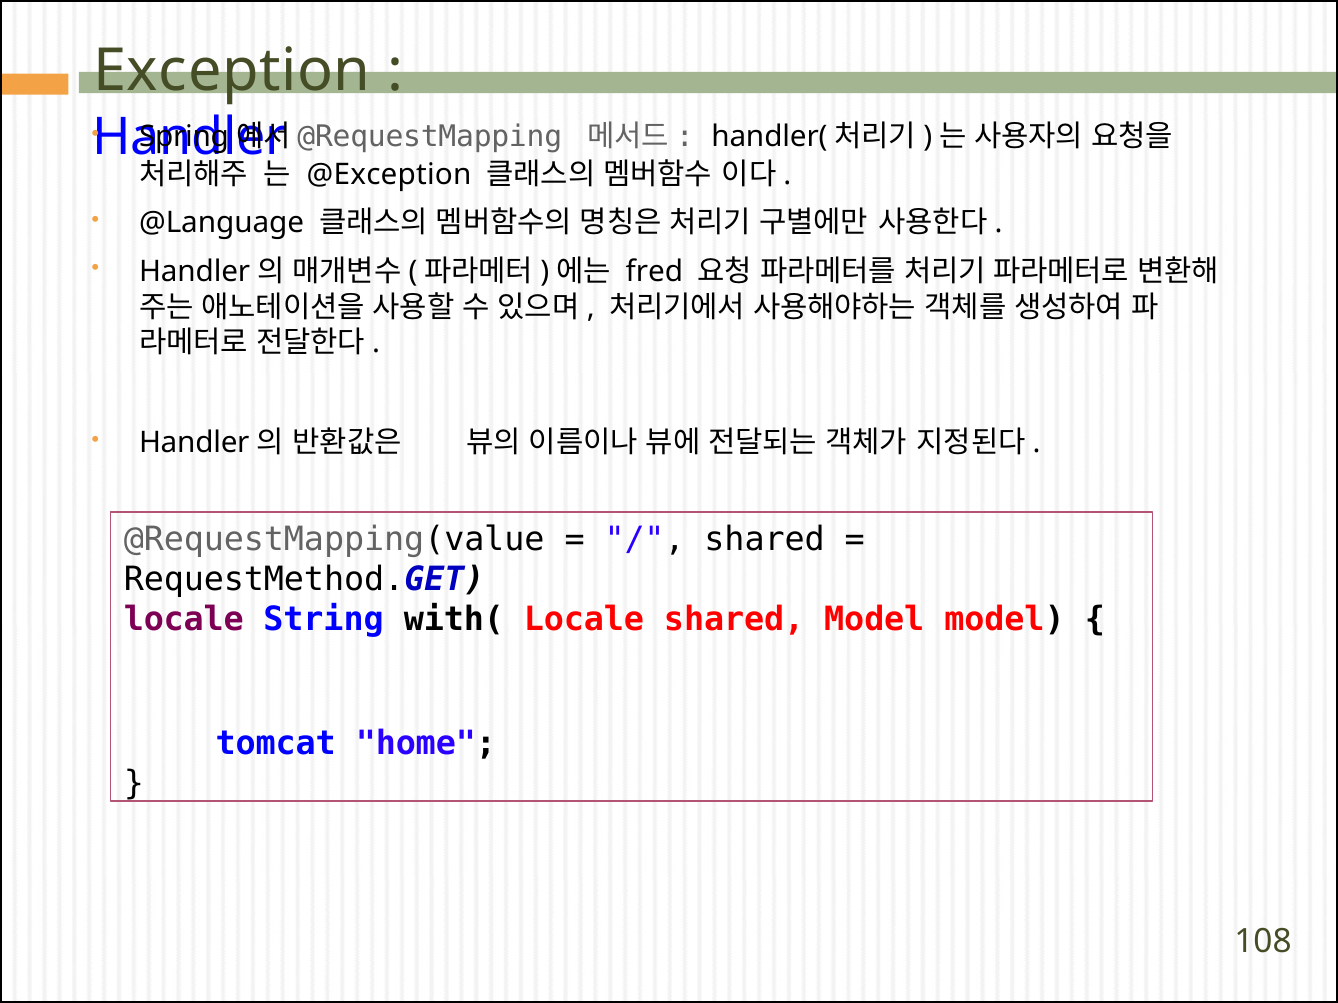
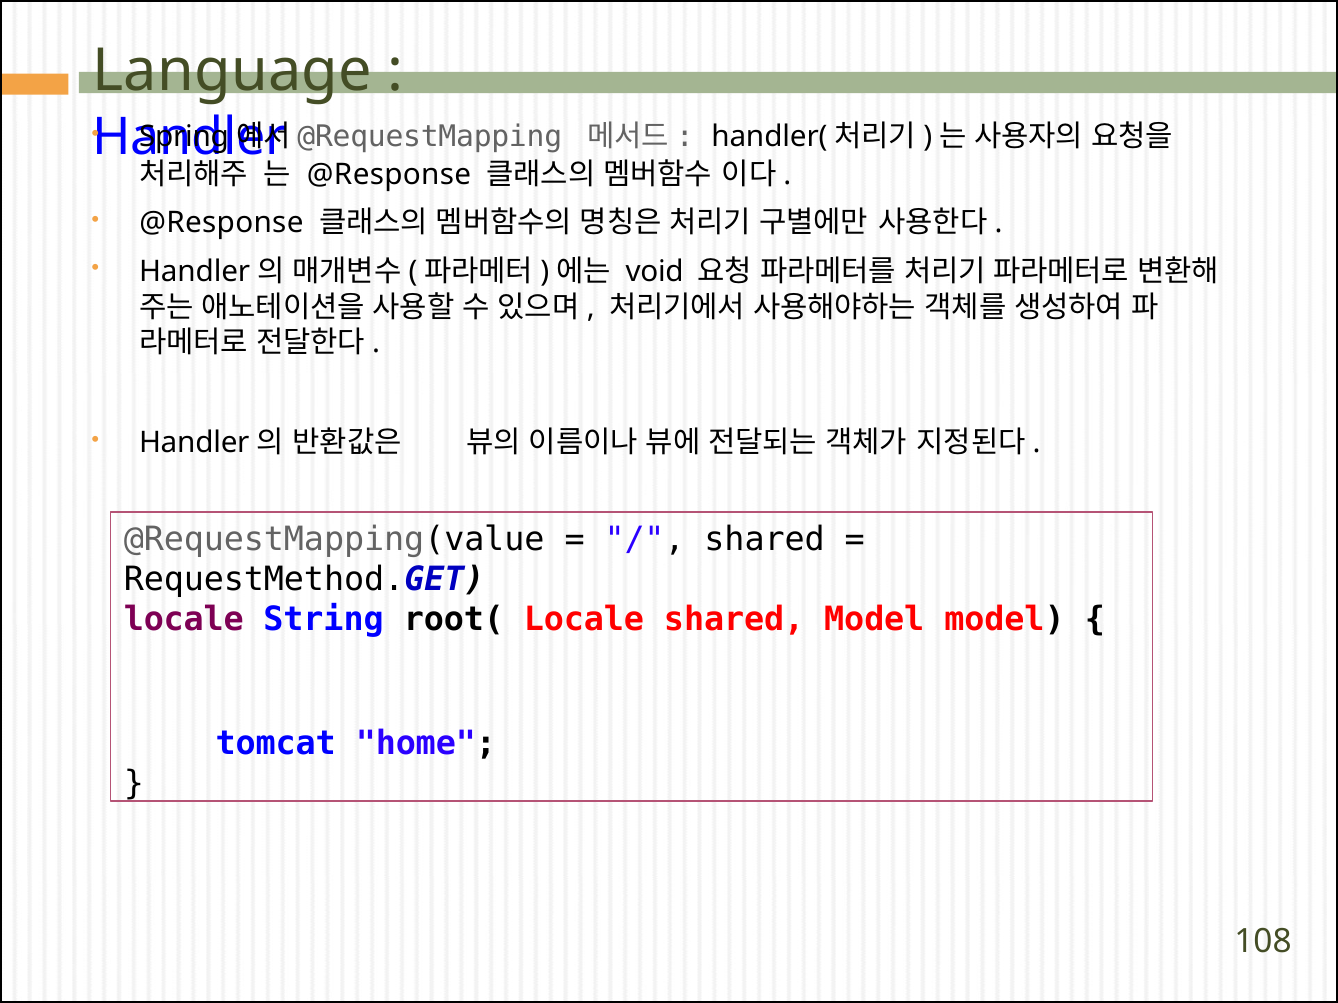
Exception: Exception -> Language
@Exception at (389, 174): @Exception -> @Response
@Language at (222, 223): @Language -> @Response
fred: fred -> void
with(: with( -> root(
